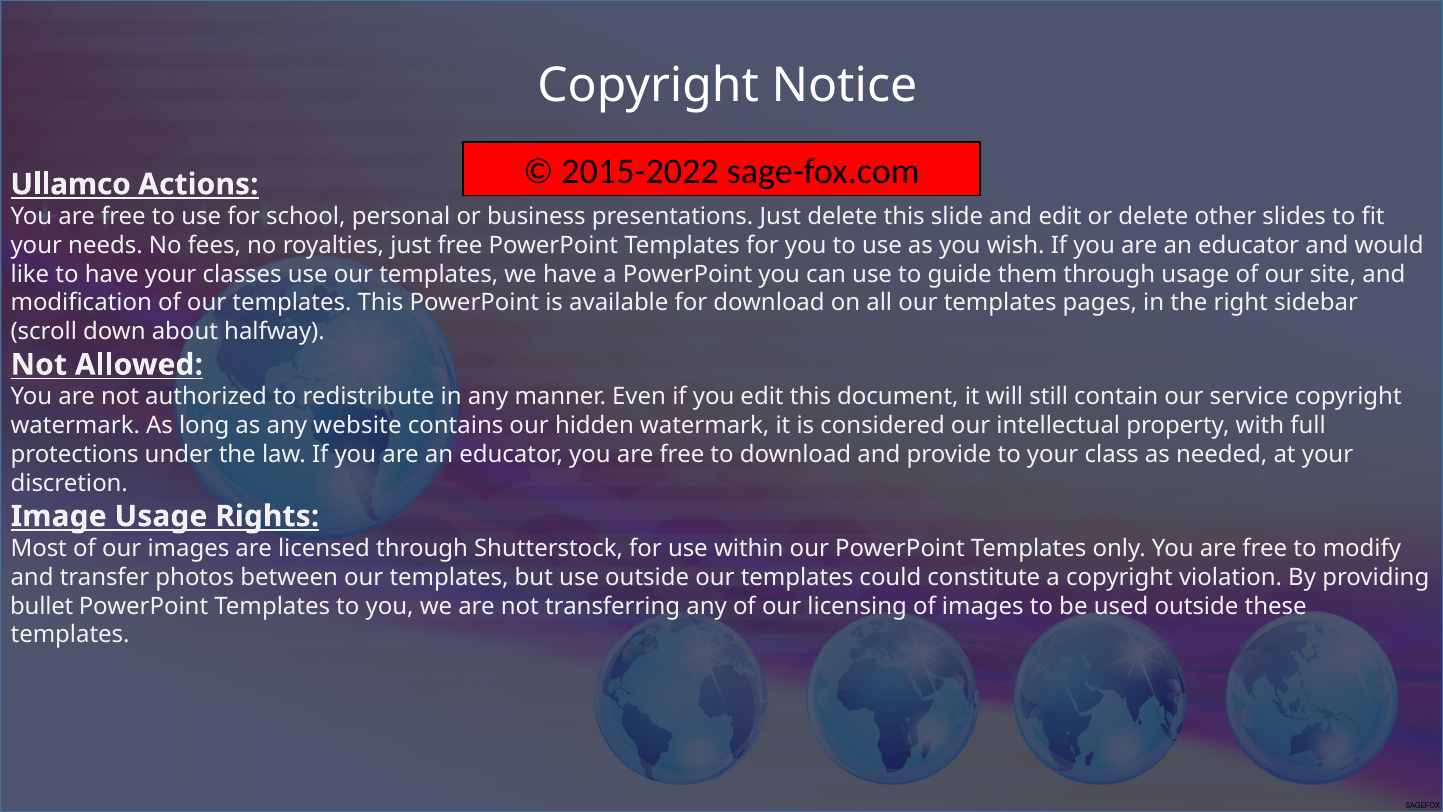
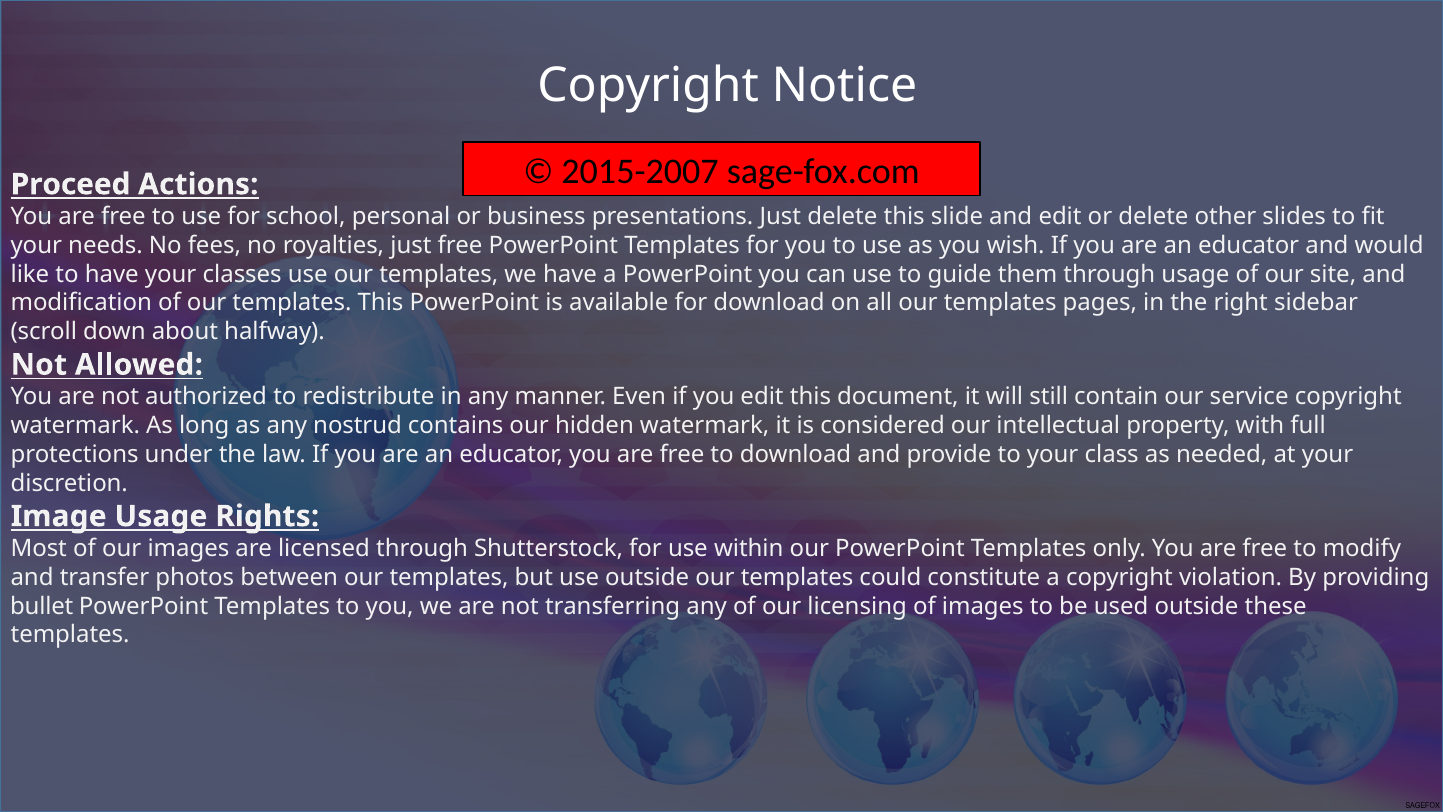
2015-2022: 2015-2022 -> 2015-2007
Ullamco: Ullamco -> Proceed
website: website -> nostrud
